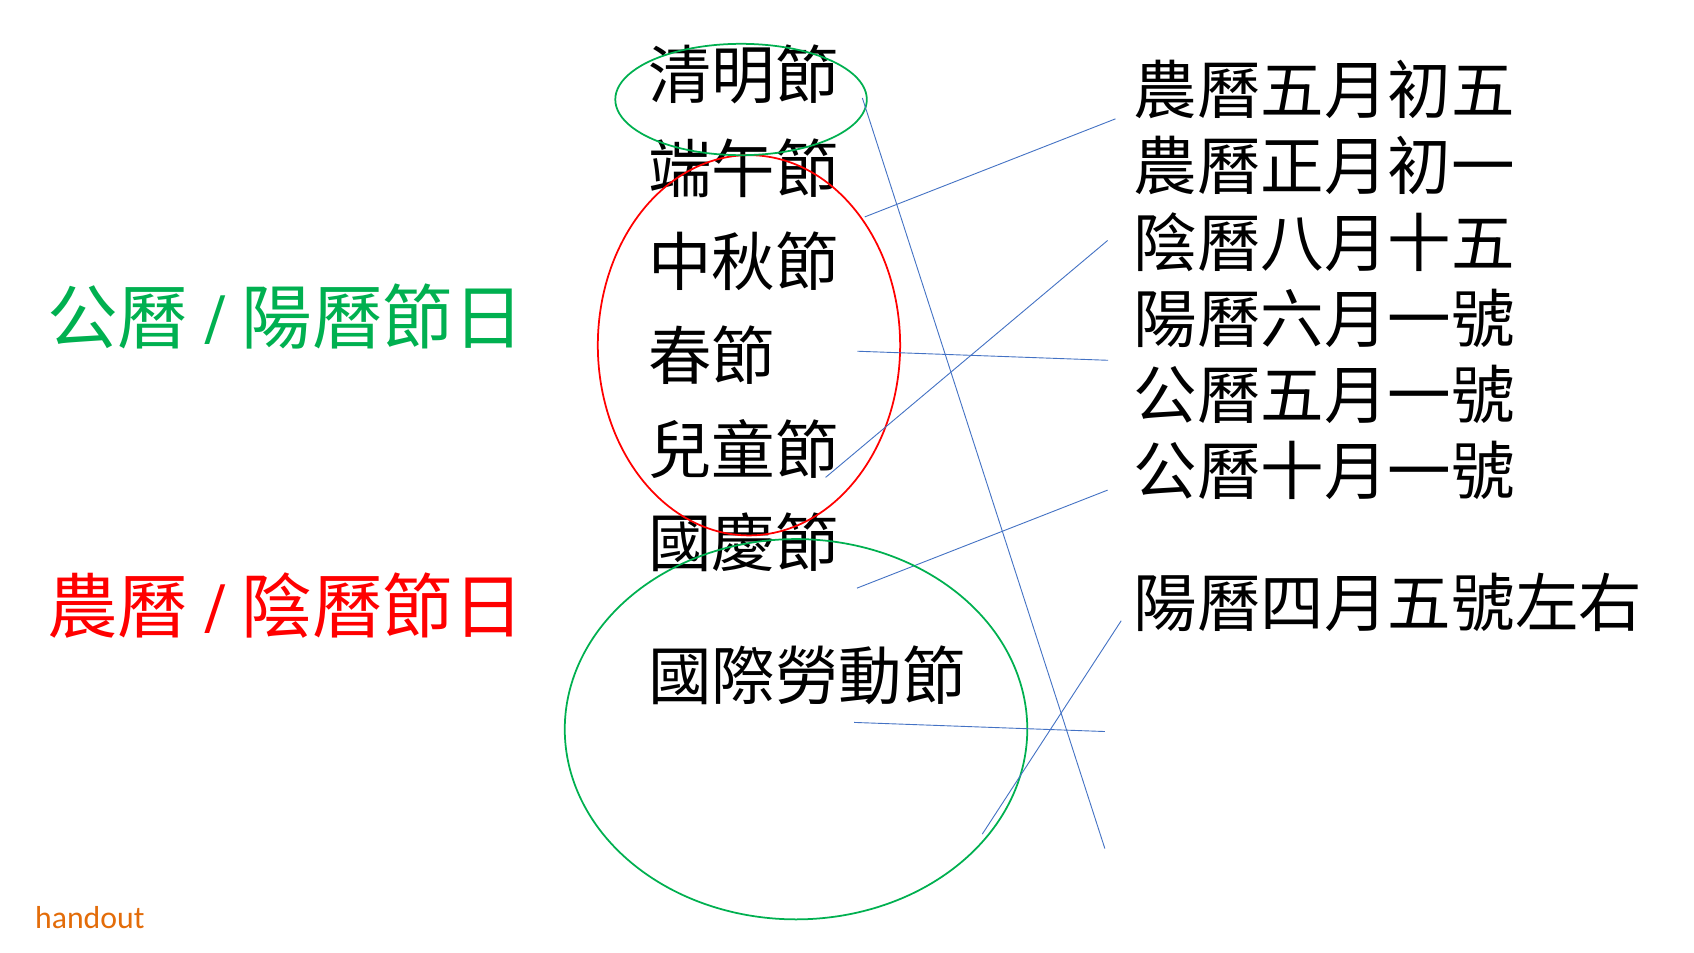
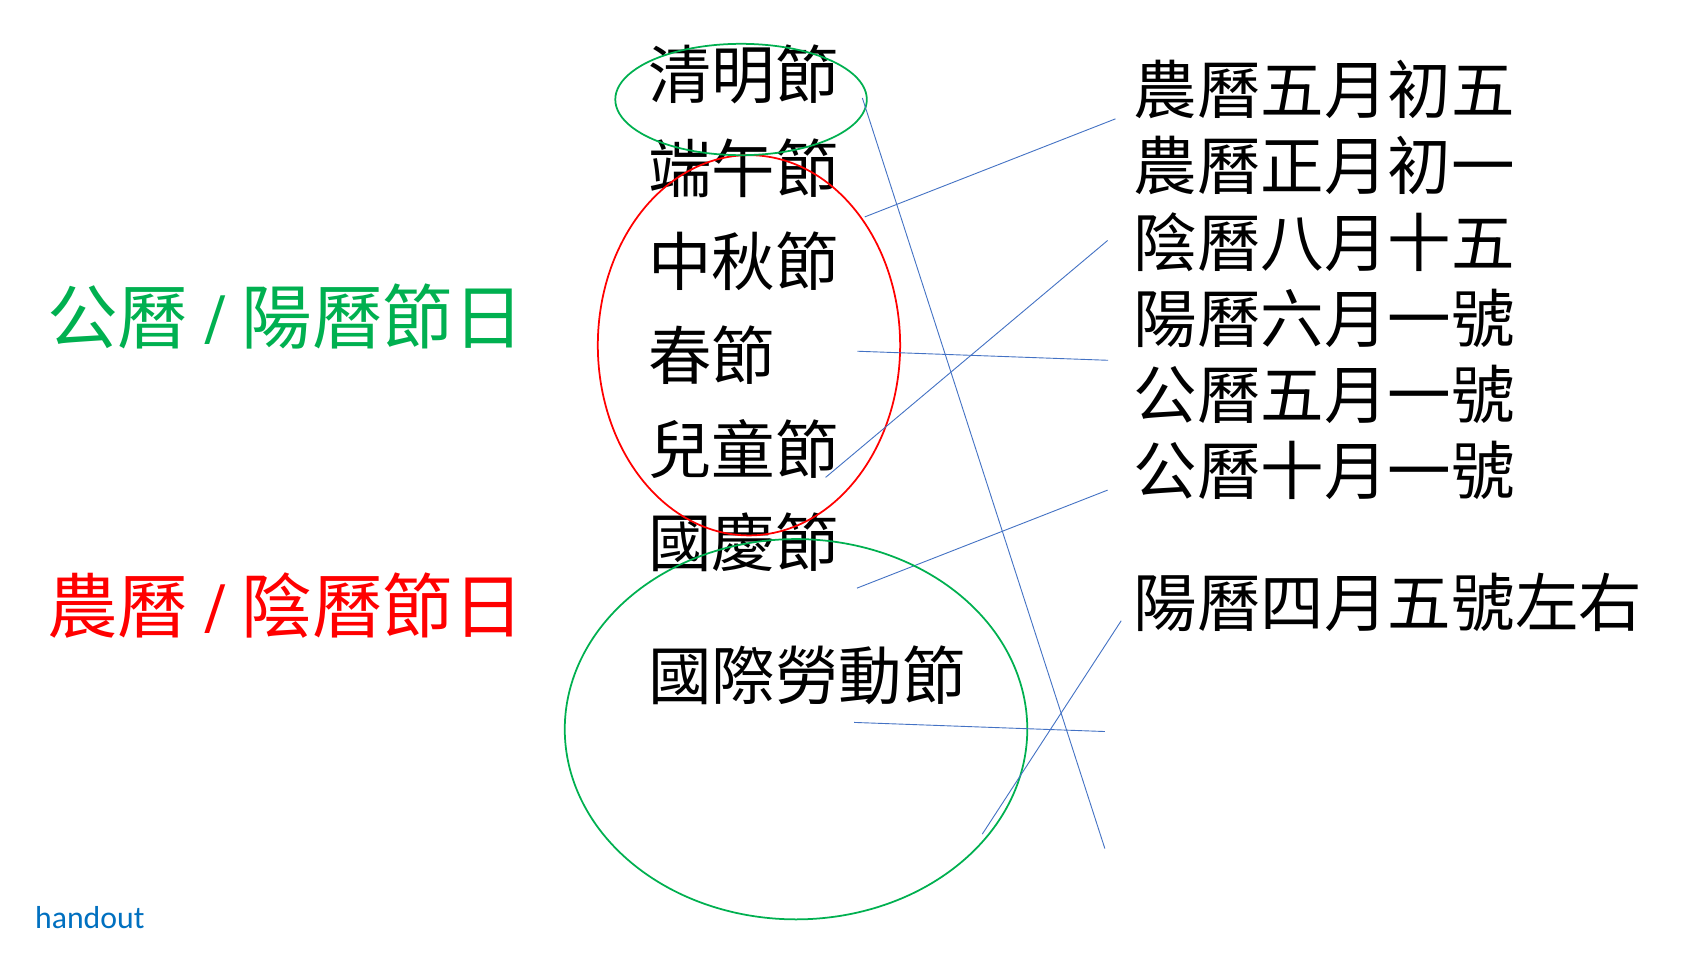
handout colour: orange -> blue
